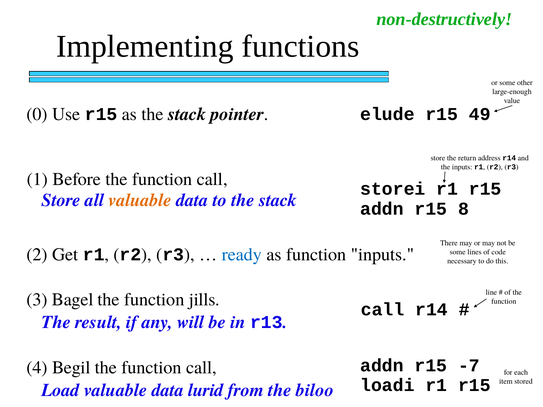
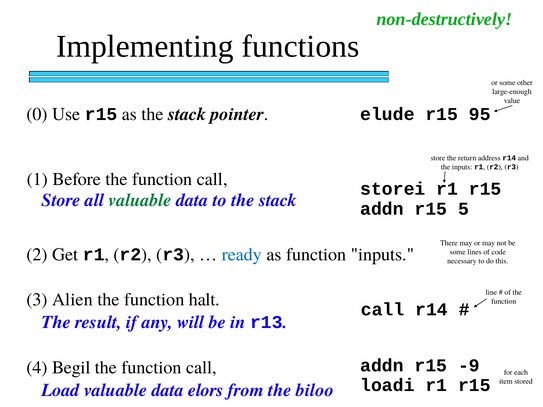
49: 49 -> 95
valuable at (140, 200) colour: orange -> green
8: 8 -> 5
Bagel: Bagel -> Alien
jills: jills -> halt
-7: -7 -> -9
lurid: lurid -> elors
